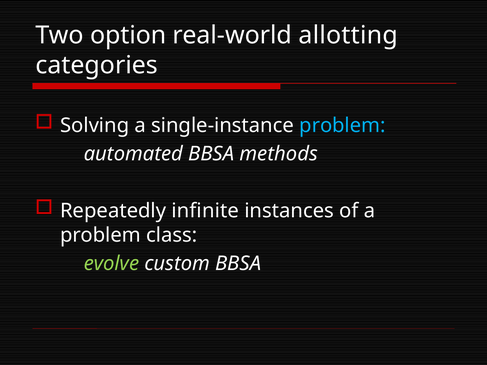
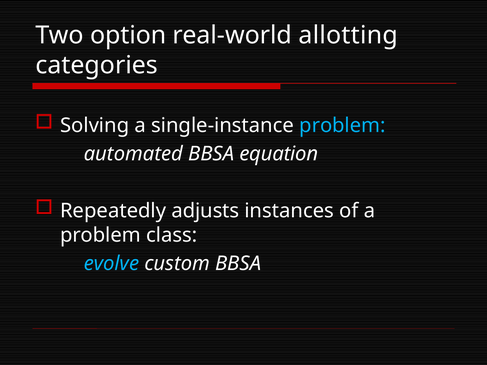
methods: methods -> equation
infinite: infinite -> adjusts
evolve colour: light green -> light blue
